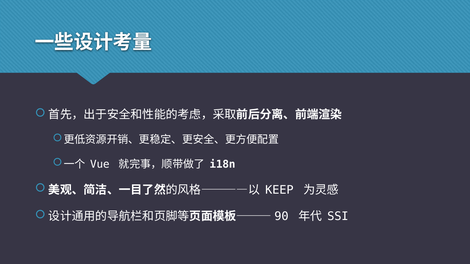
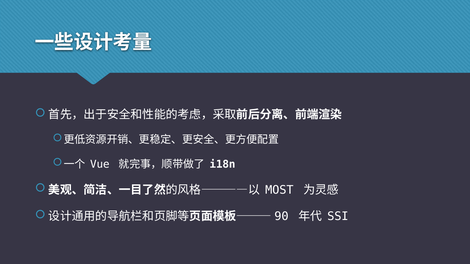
KEEP: KEEP -> MOST
